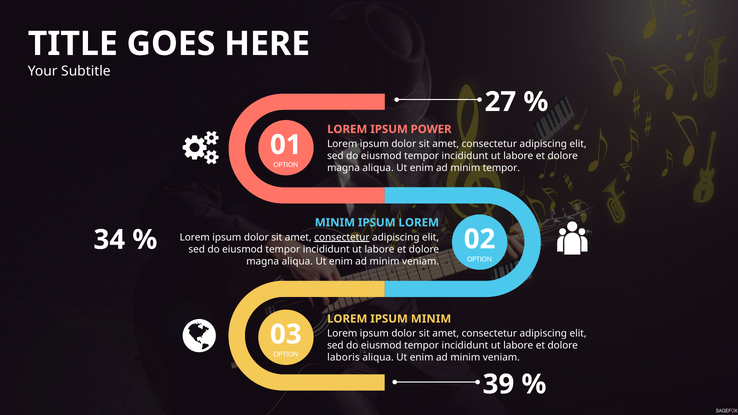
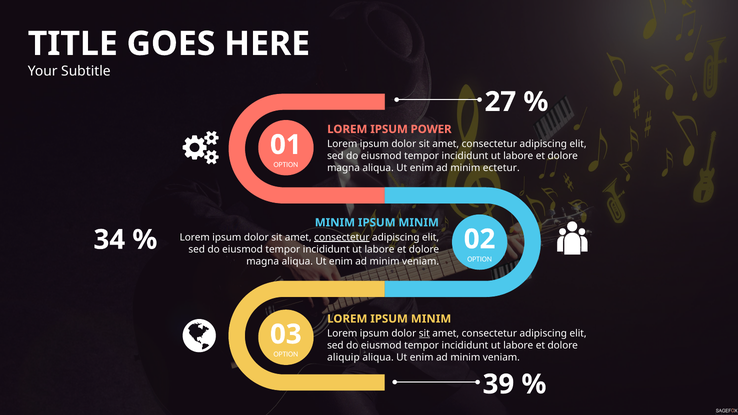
minim tempor: tempor -> ectetur
LOREM at (419, 223): LOREM -> MINIM
sit at (424, 334) underline: none -> present
laboris: laboris -> aliquip
